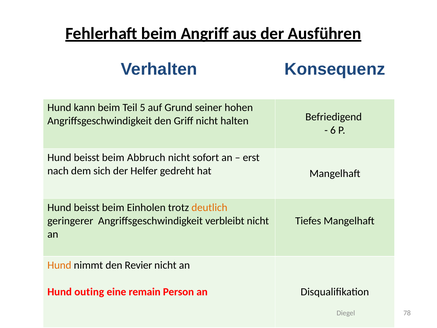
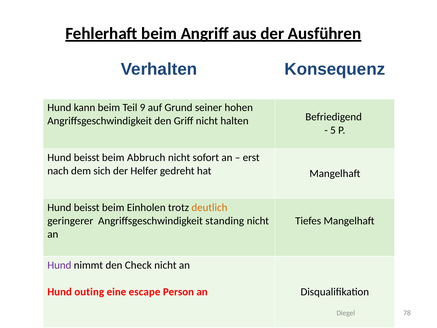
5: 5 -> 9
6: 6 -> 5
verbleibt: verbleibt -> standing
Hund at (59, 265) colour: orange -> purple
Revier: Revier -> Check
remain: remain -> escape
